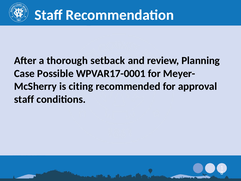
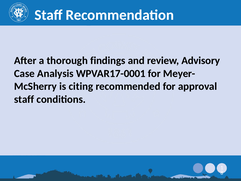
setback: setback -> findings
Planning: Planning -> Advisory
Possible: Possible -> Analysis
